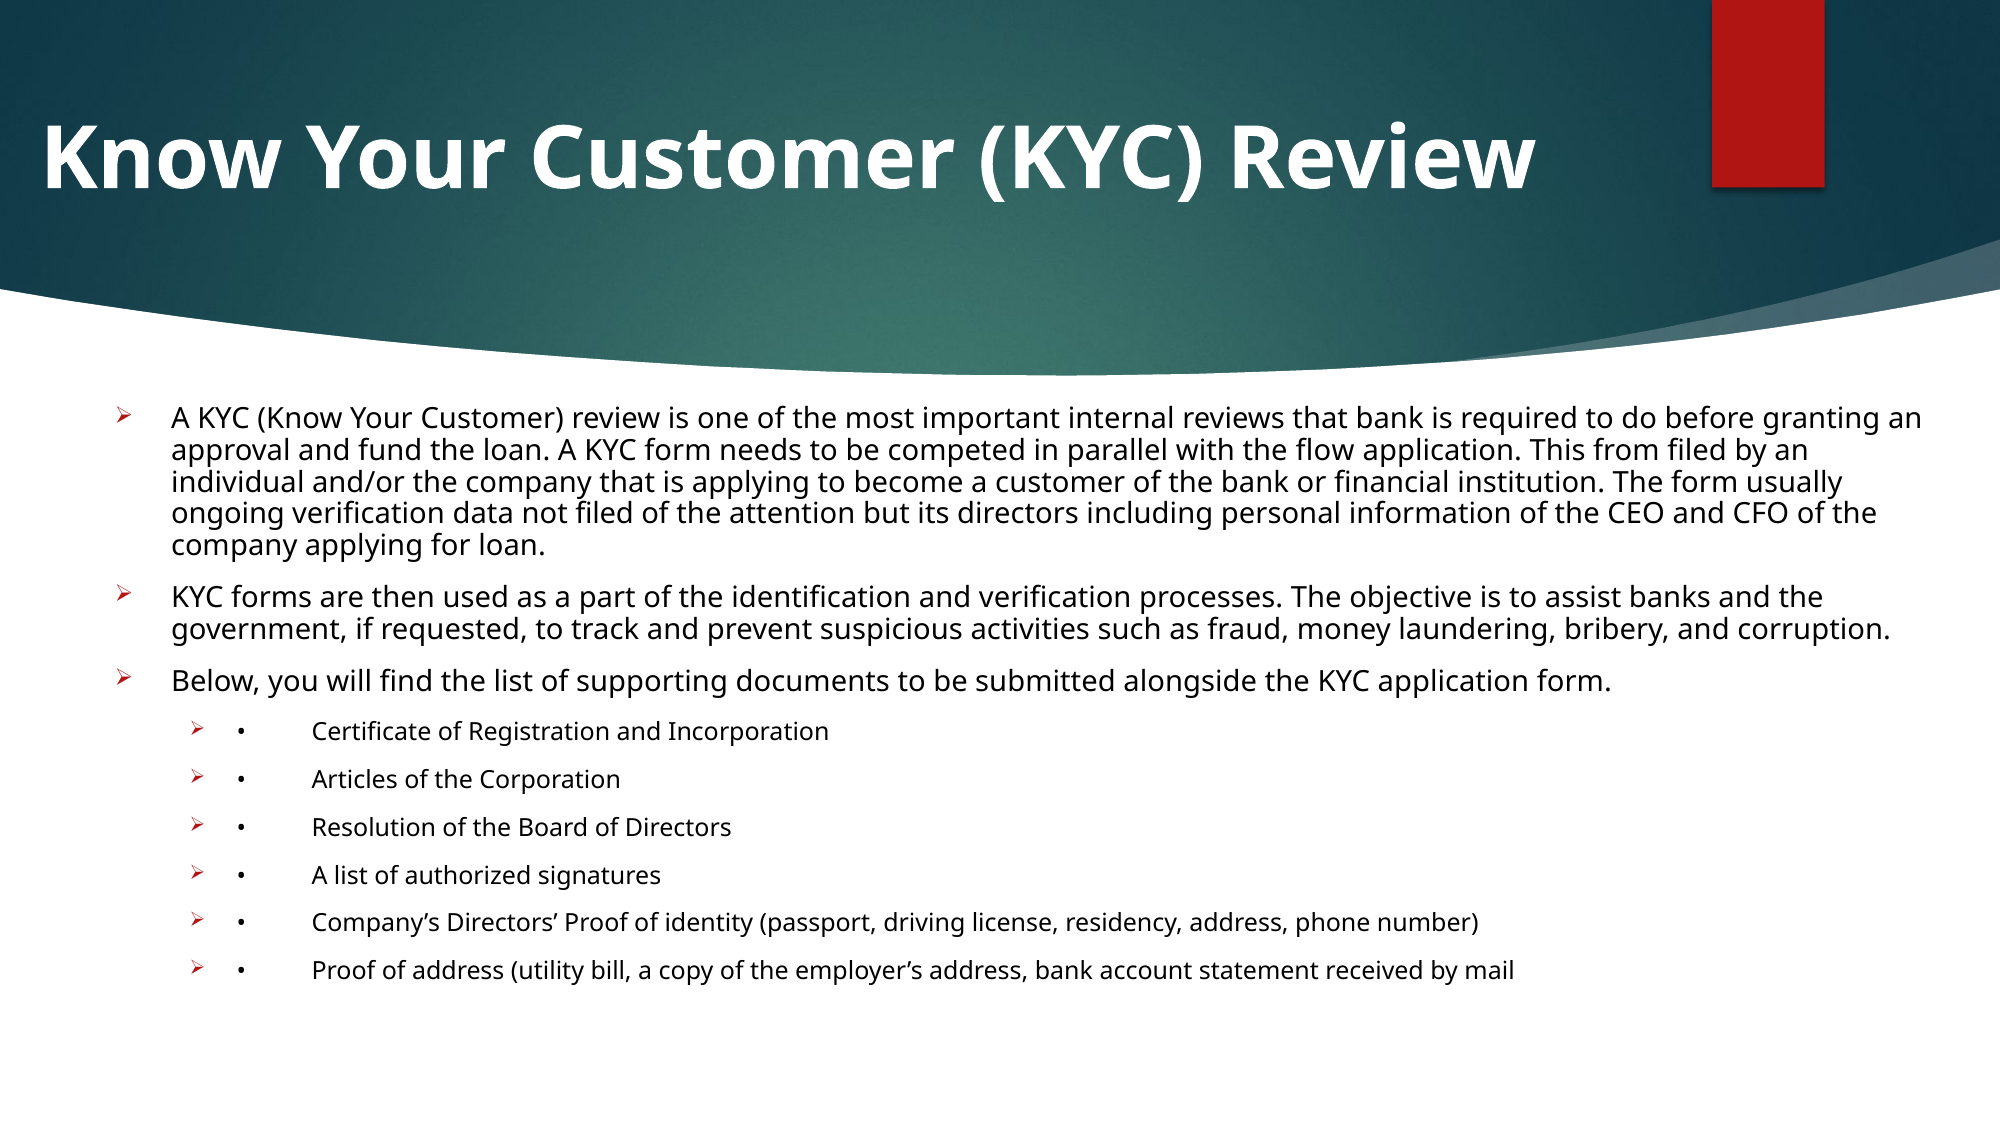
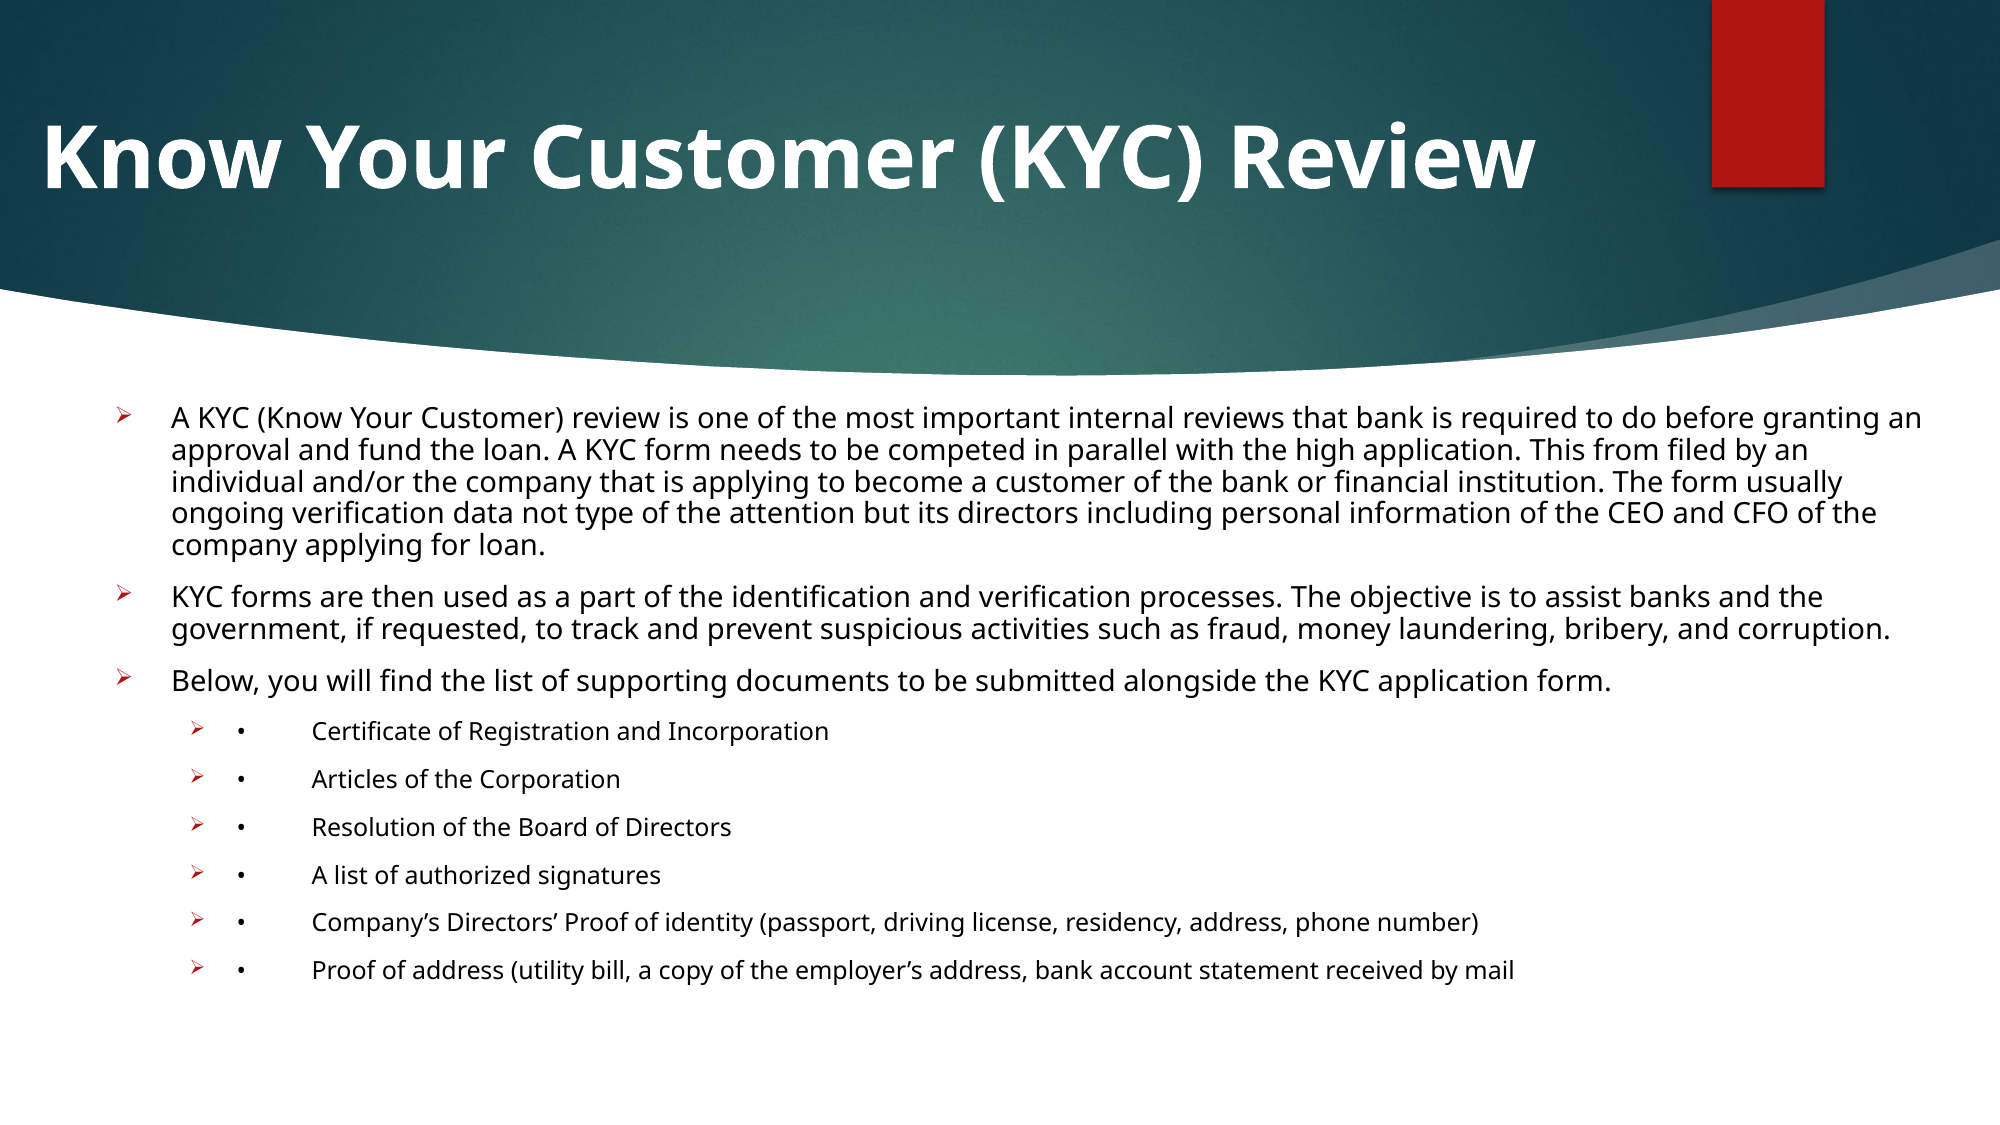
flow: flow -> high
not filed: filed -> type
